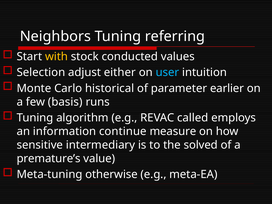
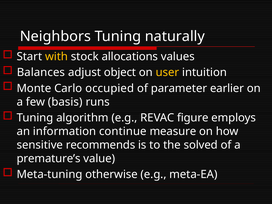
referring: referring -> naturally
conducted: conducted -> allocations
Selection: Selection -> Balances
either: either -> object
user colour: light blue -> yellow
historical: historical -> occupied
called: called -> figure
intermediary: intermediary -> recommends
